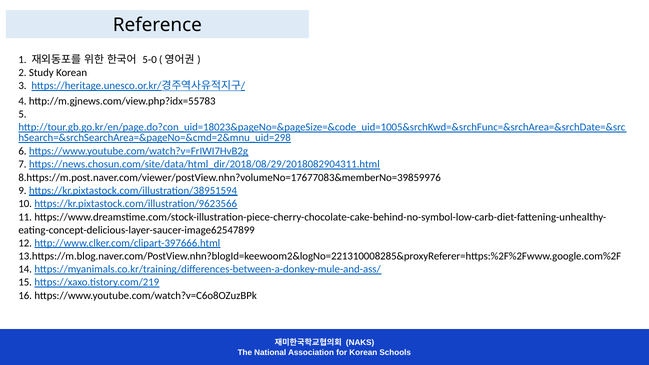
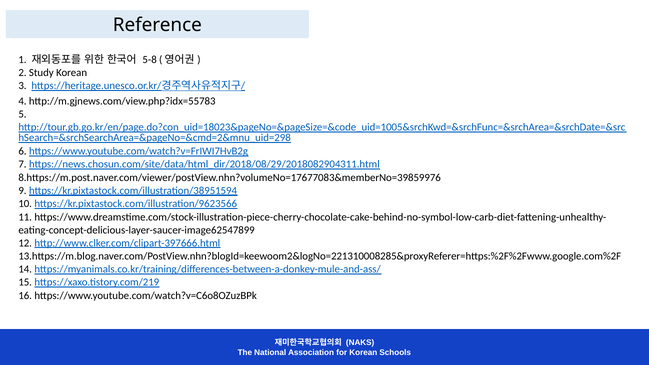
5-0: 5-0 -> 5-8
